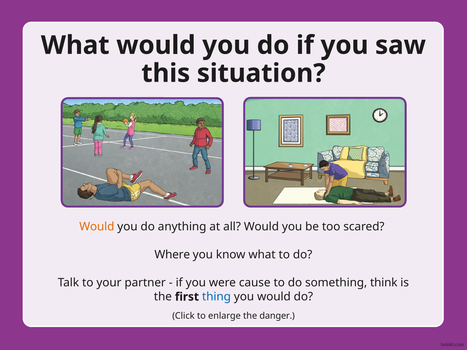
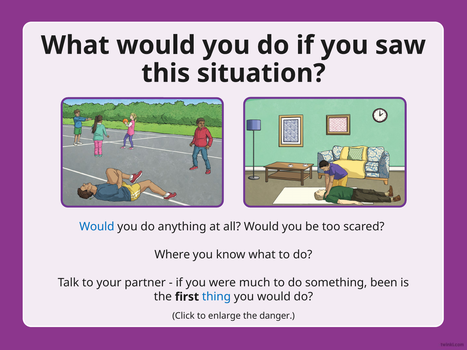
Would at (97, 227) colour: orange -> blue
cause: cause -> much
think: think -> been
